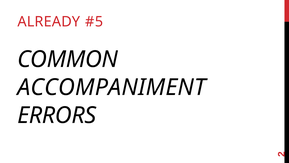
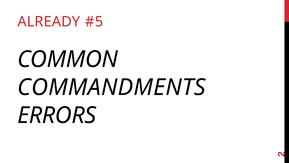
ACCOMPANIMENT: ACCOMPANIMENT -> COMMANDMENTS
